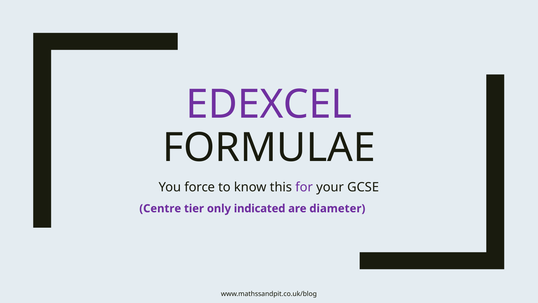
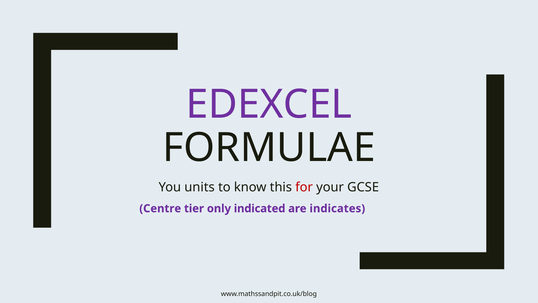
force: force -> units
for colour: purple -> red
diameter: diameter -> indicates
